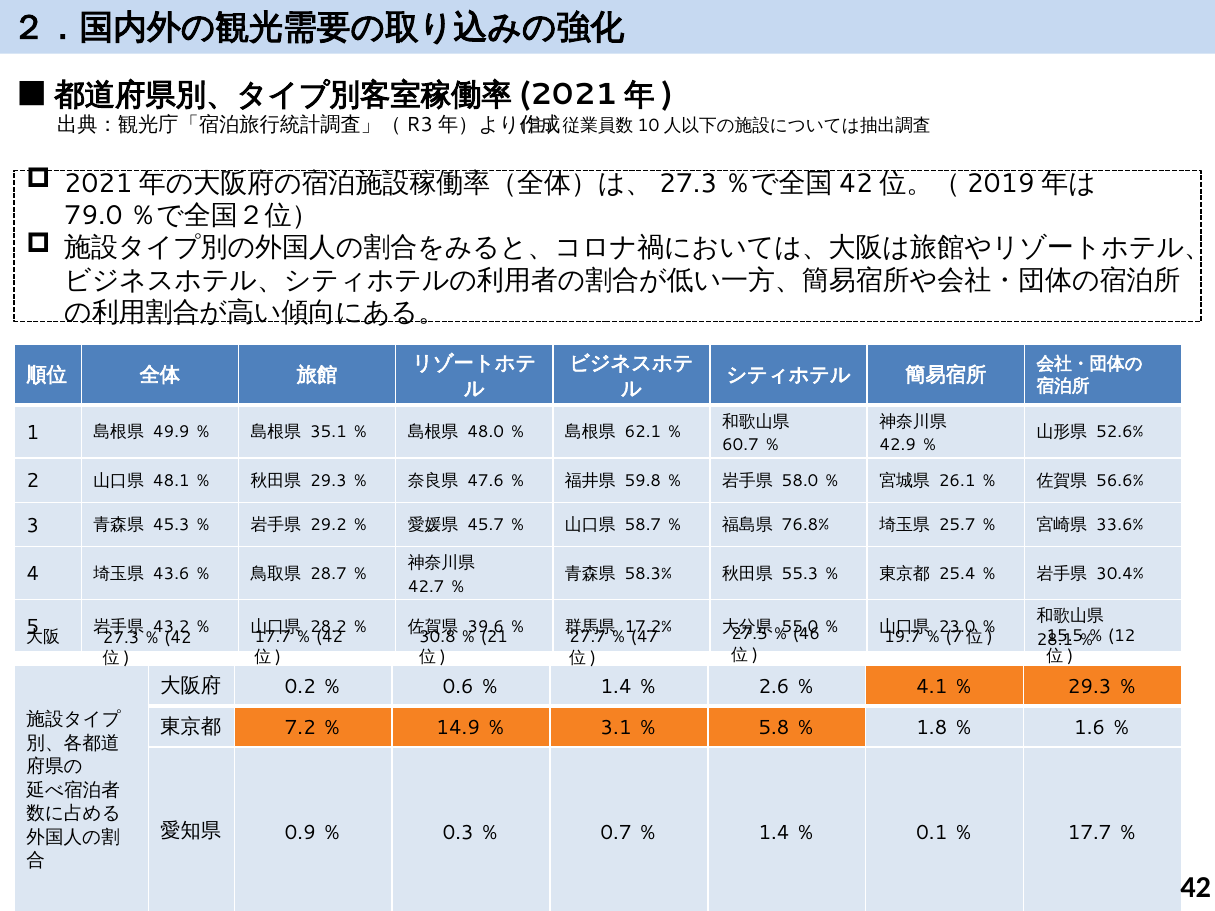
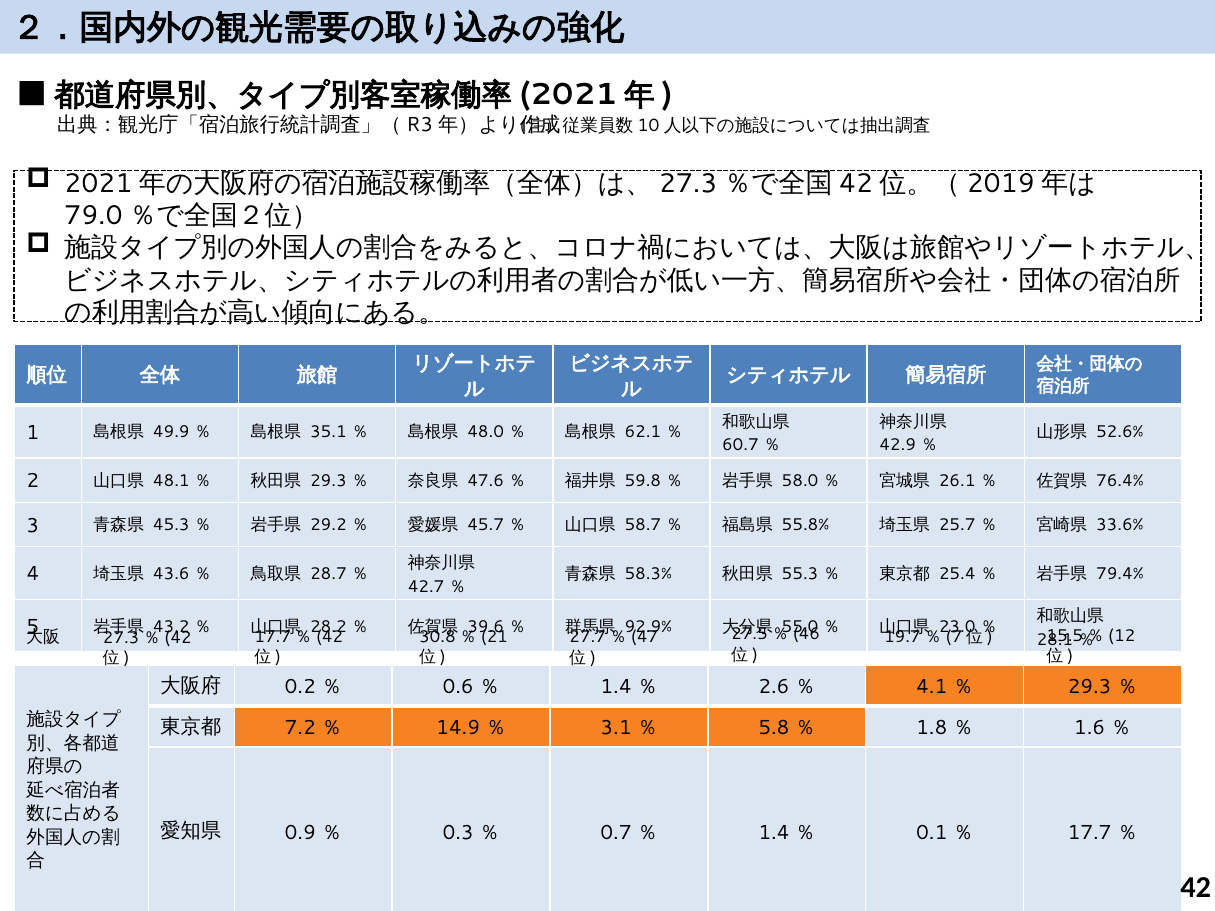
56.6%: 56.6% -> 76.4%
76.8%: 76.8% -> 55.8%
30.4%: 30.4% -> 79.4%
17.2%: 17.2% -> 92.9%
